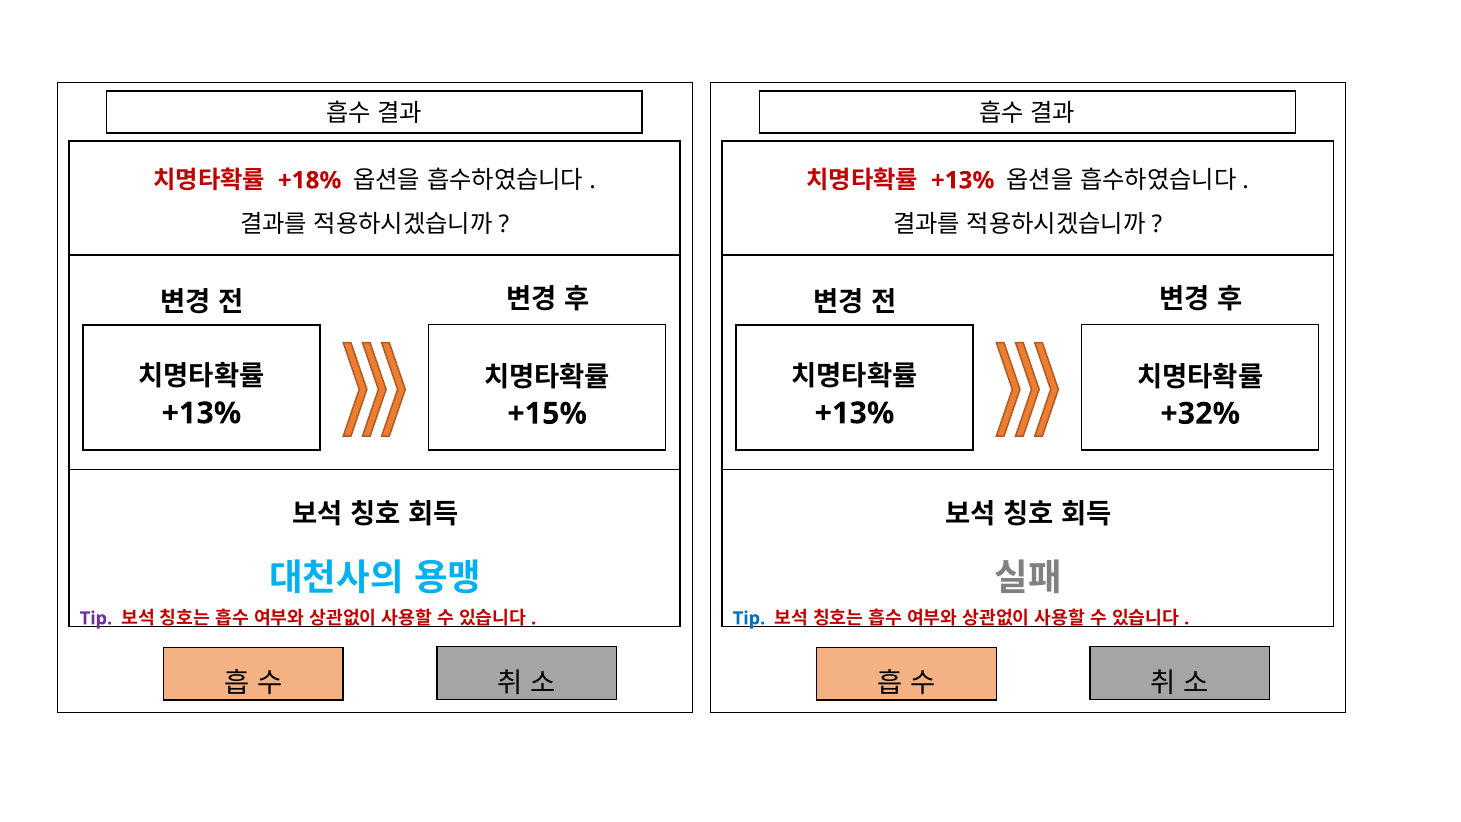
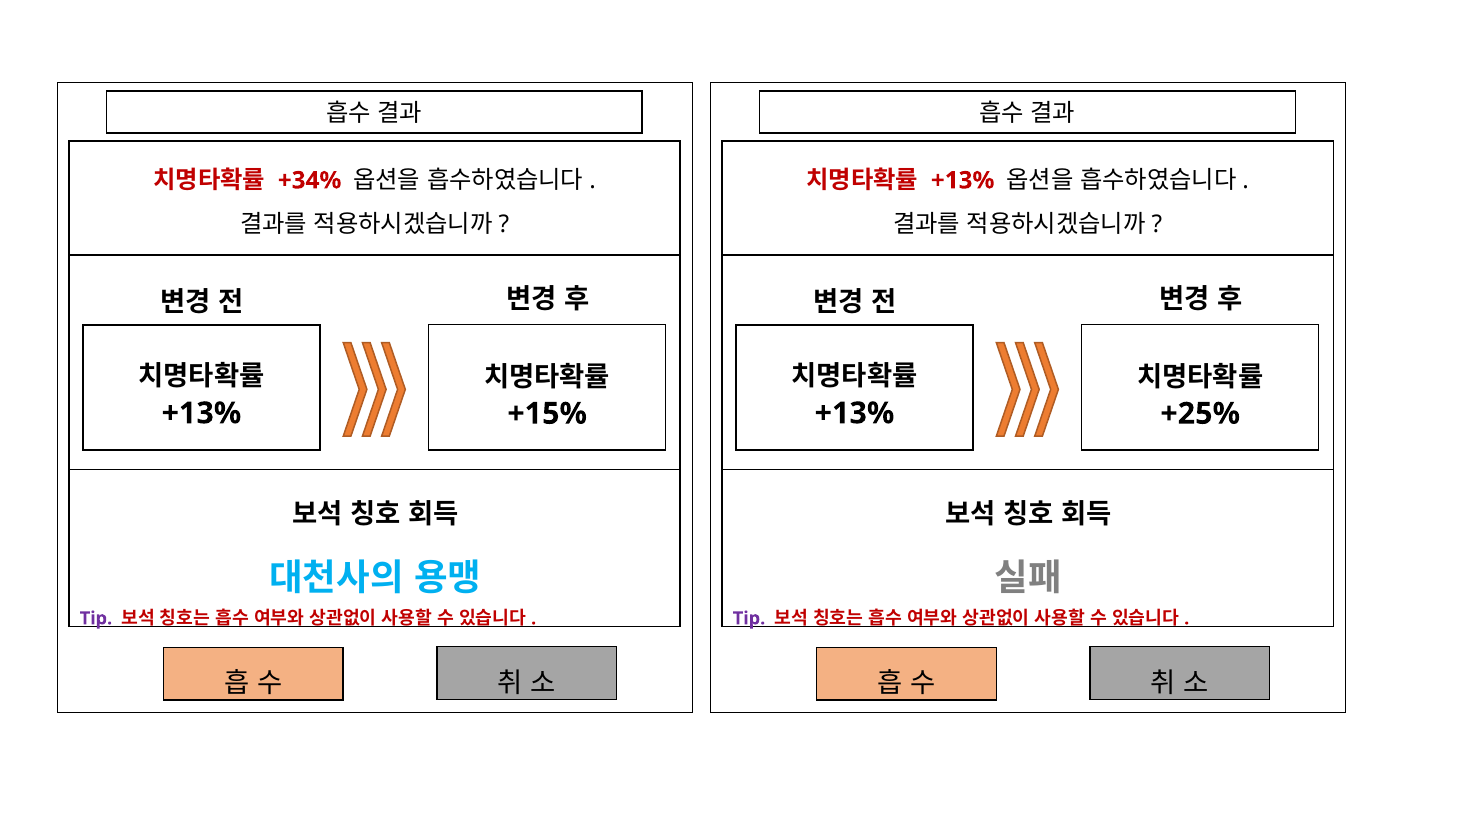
+18%: +18% -> +34%
+32%: +32% -> +25%
Tip at (749, 618) colour: blue -> purple
